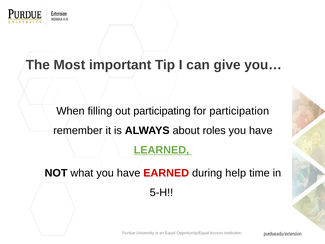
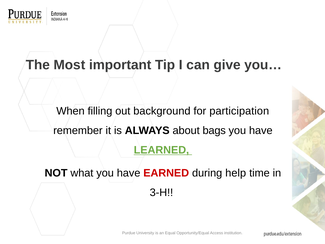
participating: participating -> background
roles: roles -> bags
5-H: 5-H -> 3-H
